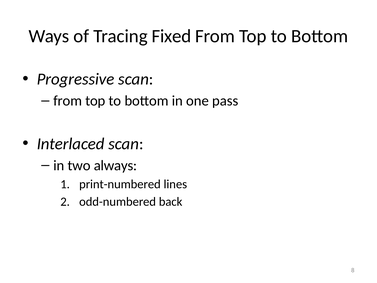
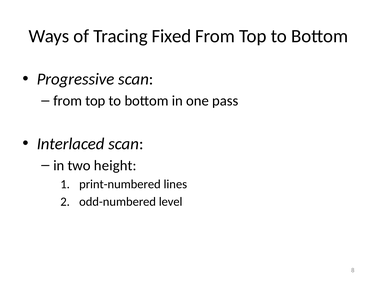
always: always -> height
back: back -> level
